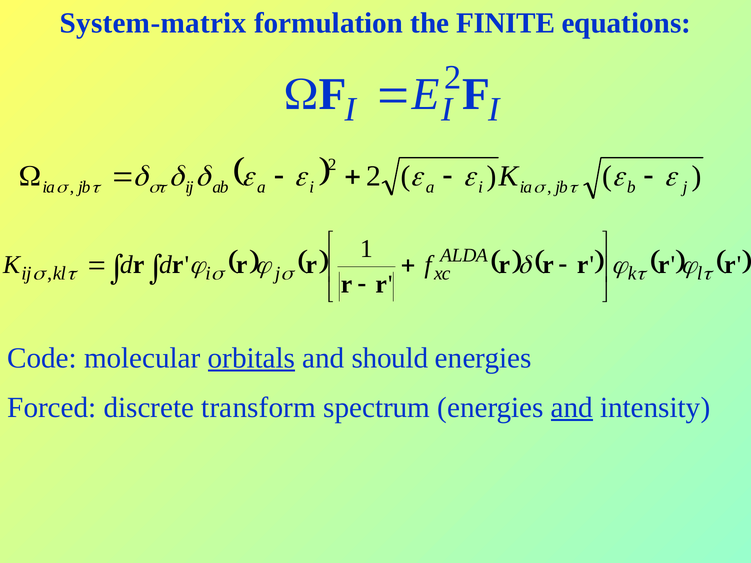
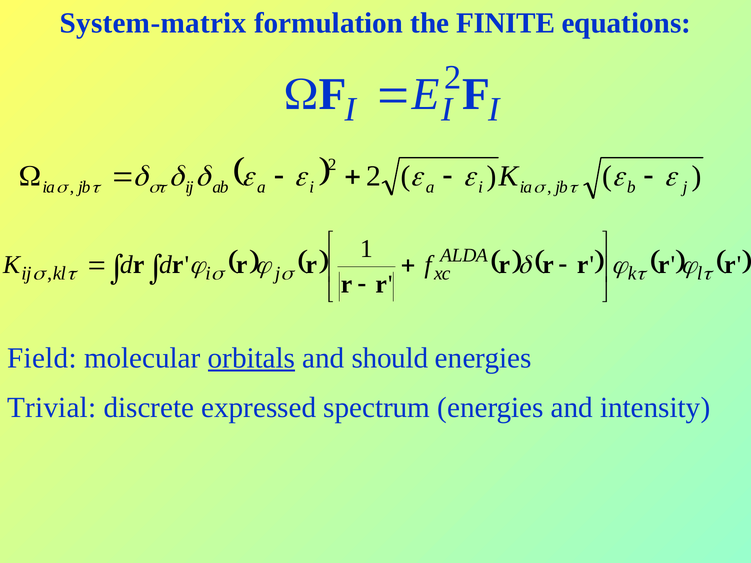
Code: Code -> Field
Forced: Forced -> Trivial
transform: transform -> expressed
and at (572, 408) underline: present -> none
